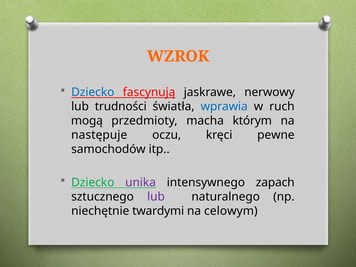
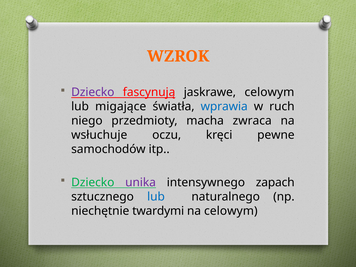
Dziecko at (93, 92) colour: blue -> purple
jaskrawe nerwowy: nerwowy -> celowym
trudności: trudności -> migające
mogą: mogą -> niego
którym: którym -> zwraca
następuje: następuje -> wsłuchuje
lub at (156, 197) colour: purple -> blue
